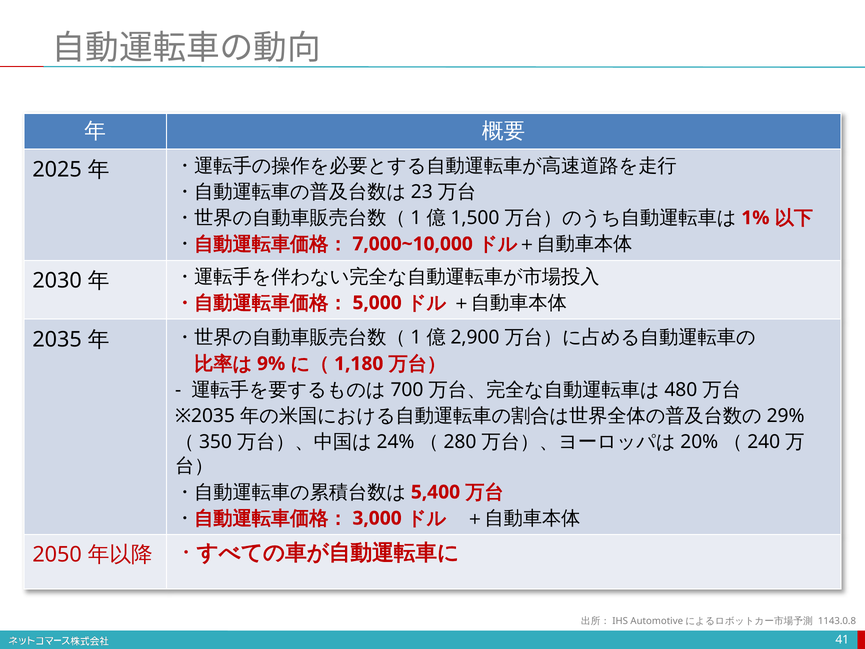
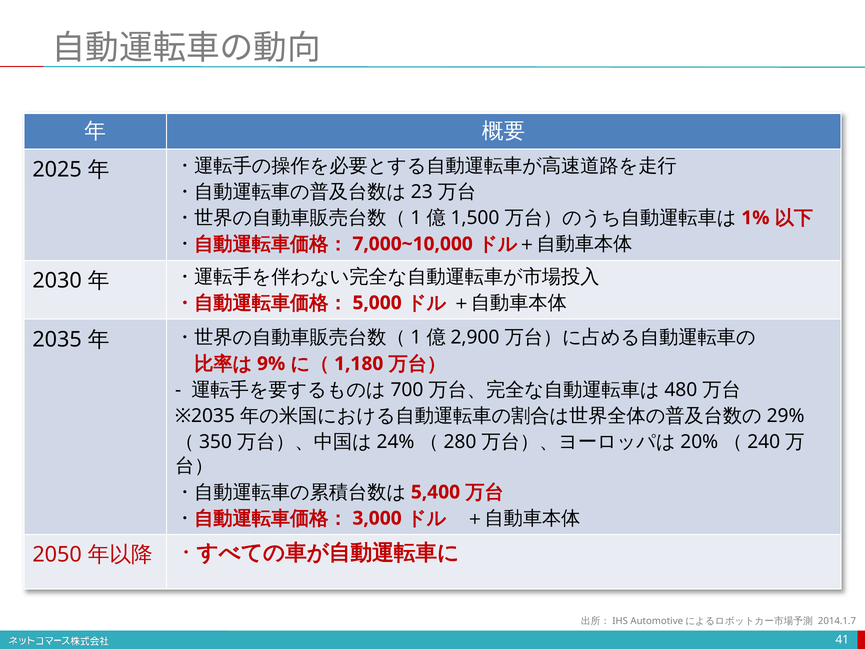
1143.0.8: 1143.0.8 -> 2014.1.7
